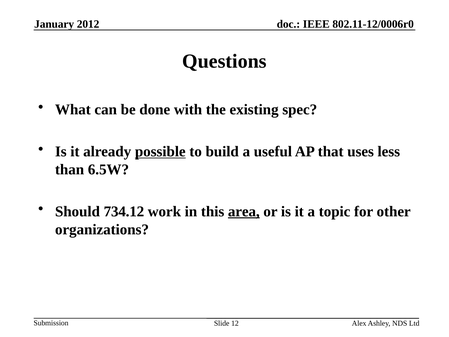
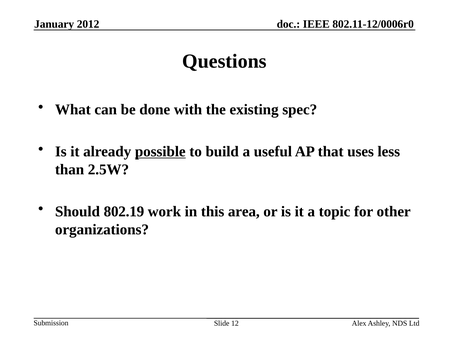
6.5W: 6.5W -> 2.5W
734.12: 734.12 -> 802.19
area underline: present -> none
